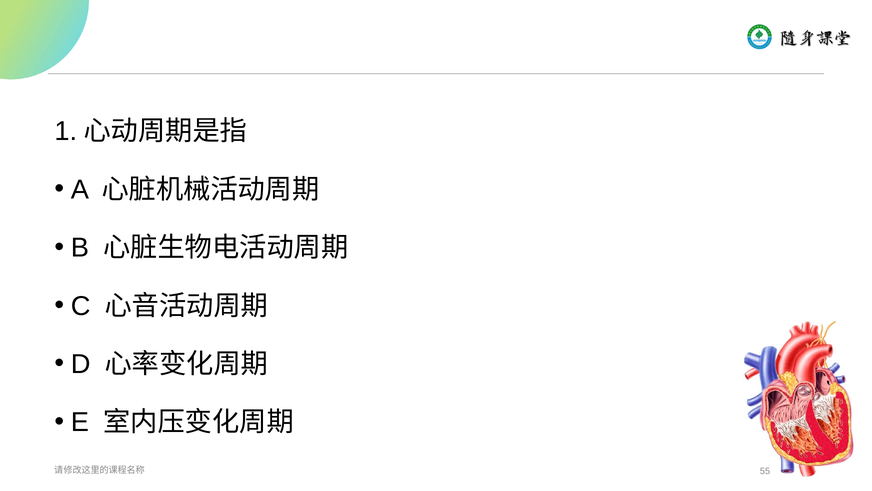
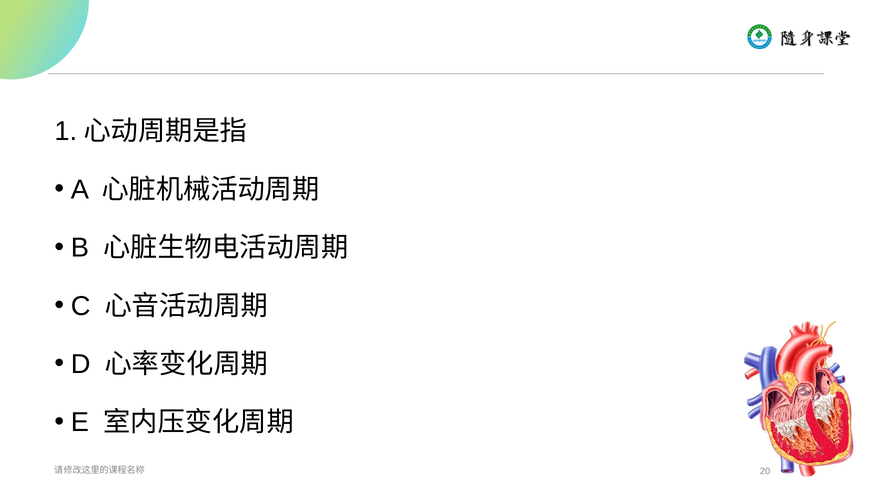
55: 55 -> 20
